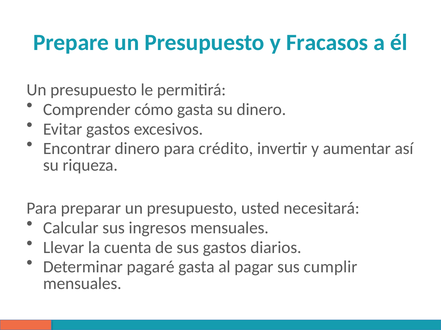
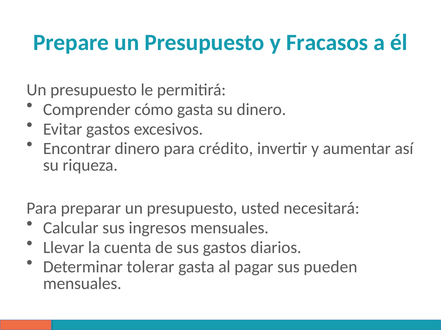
pagaré: pagaré -> tolerar
cumplir: cumplir -> pueden
